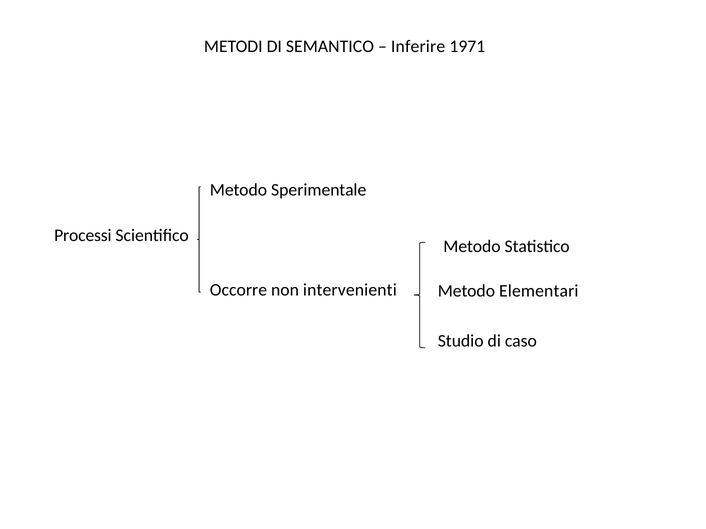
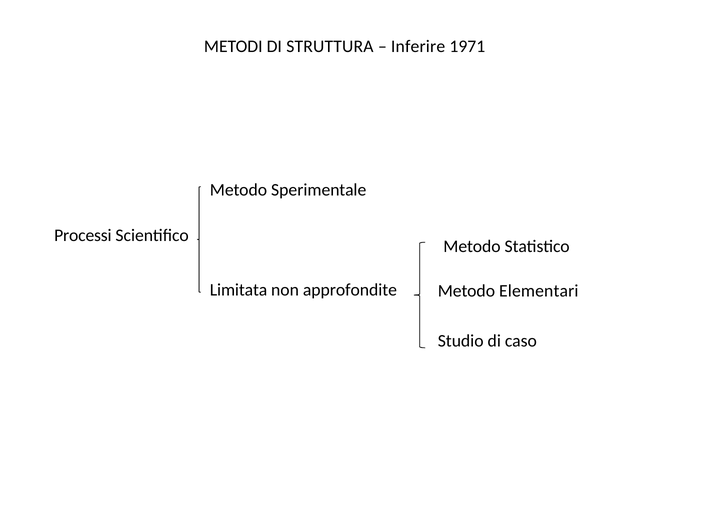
SEMANTICO: SEMANTICO -> STRUTTURA
Occorre: Occorre -> Limitata
intervenienti: intervenienti -> approfondite
